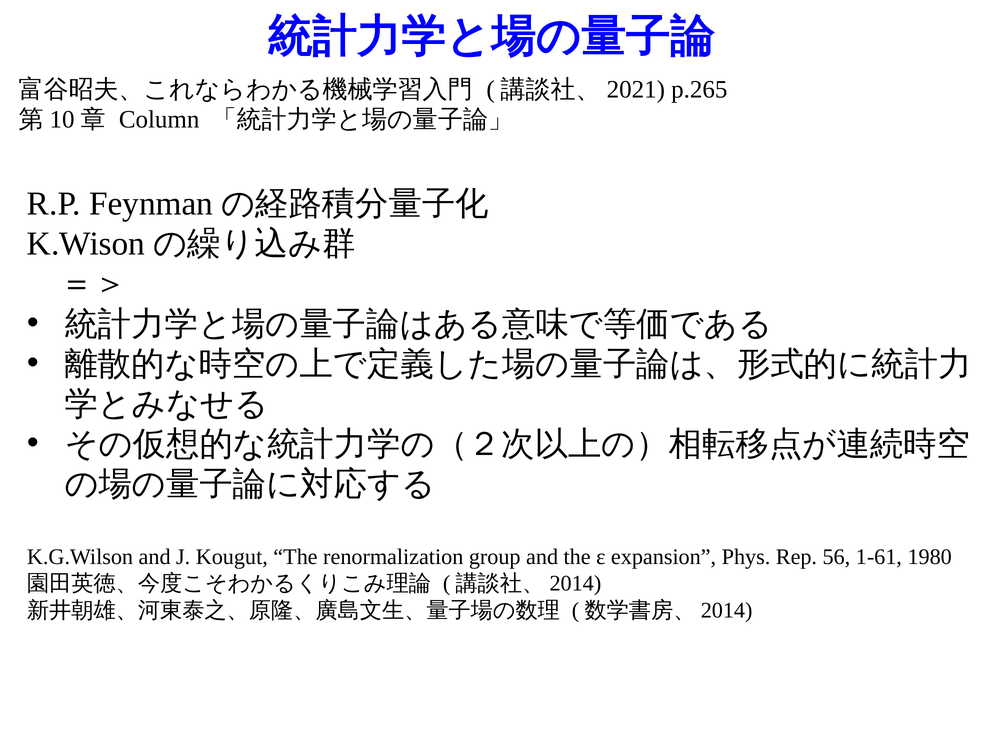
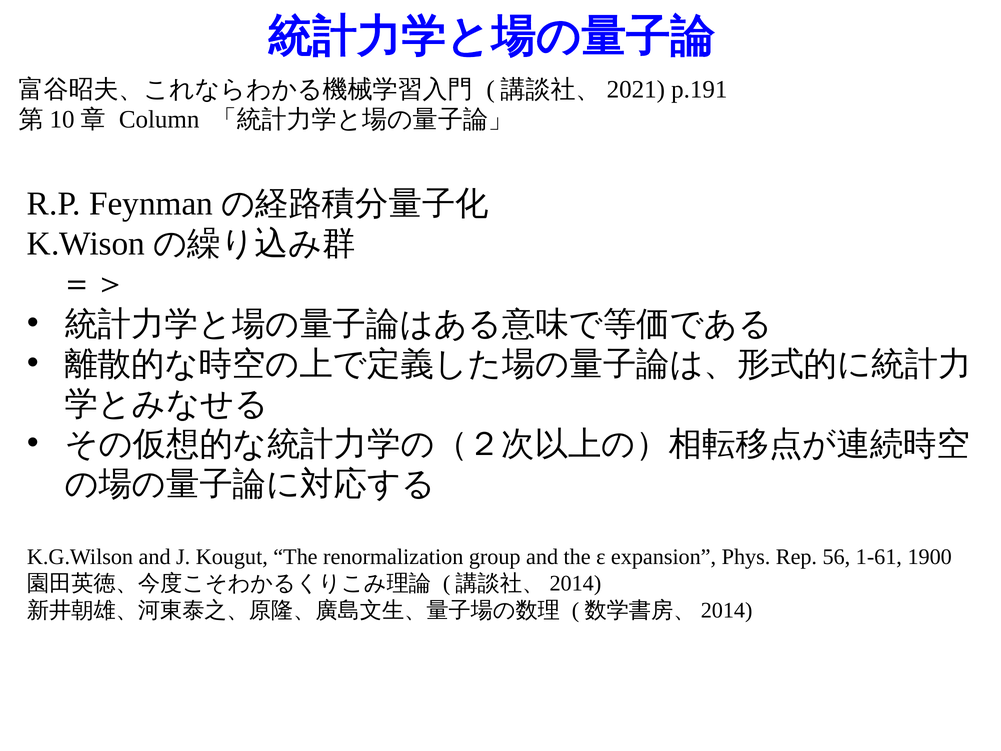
p.265: p.265 -> p.191
1980: 1980 -> 1900
